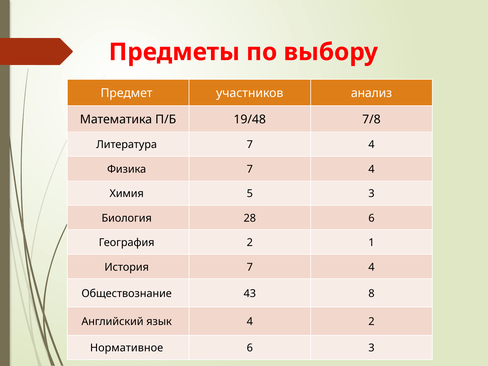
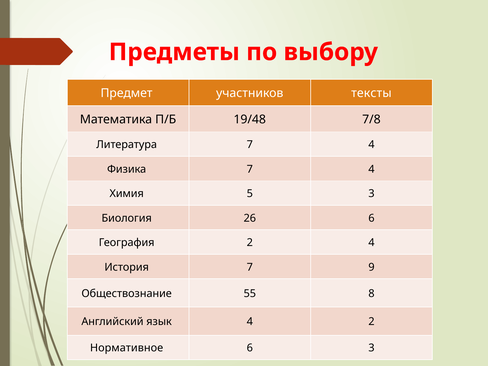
анализ: анализ -> тексты
28: 28 -> 26
2 1: 1 -> 4
История 7 4: 4 -> 9
43: 43 -> 55
